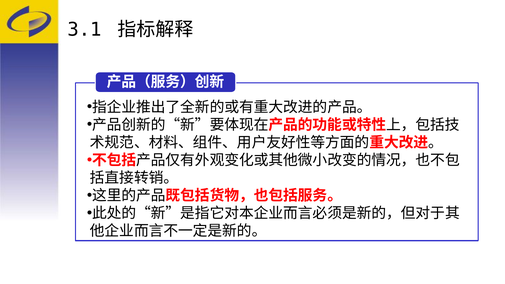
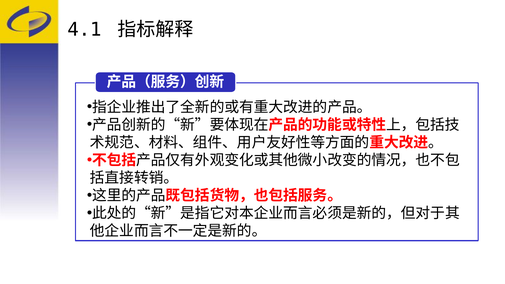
3.1: 3.1 -> 4.1
